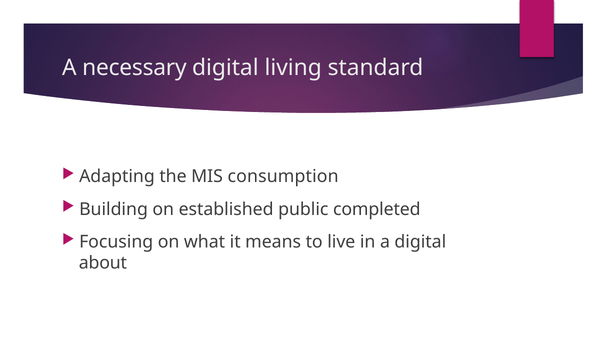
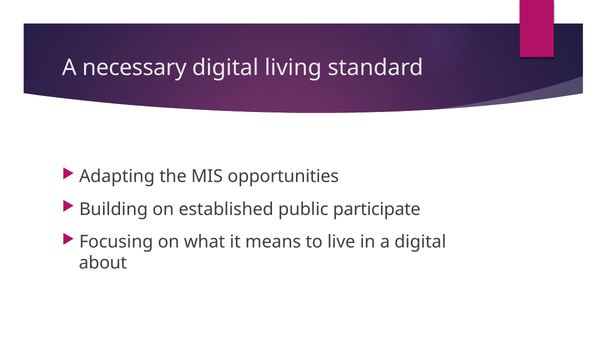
consumption: consumption -> opportunities
completed: completed -> participate
